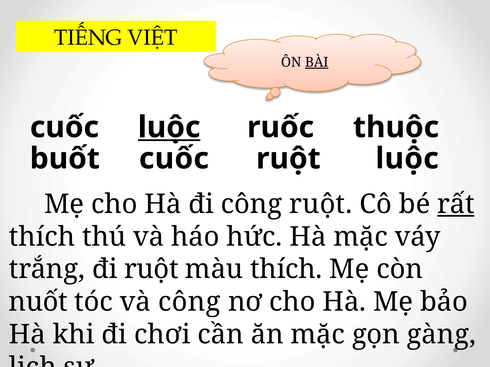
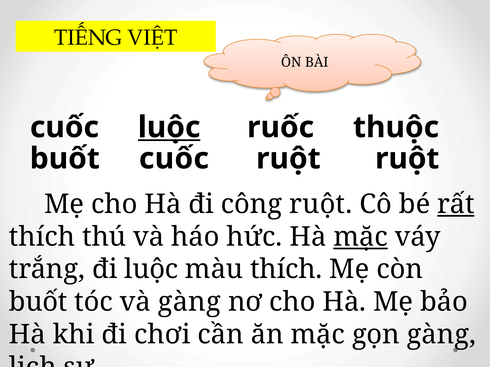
BÀI underline: present -> none
ruột luộc: luộc -> ruột
mặc at (361, 237) underline: none -> present
đi ruột: ruột -> luộc
nuốt at (38, 302): nuốt -> buốt
và công: công -> gàng
